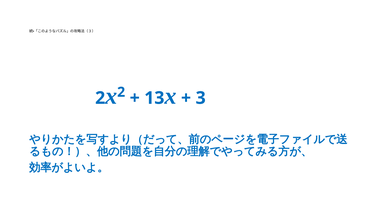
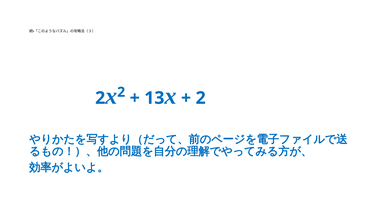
3 at (201, 98): 3 -> 2
